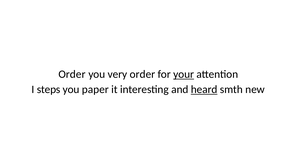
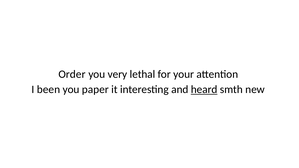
very order: order -> lethal
your underline: present -> none
steps: steps -> been
